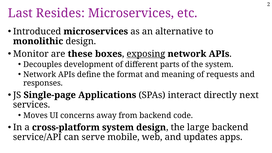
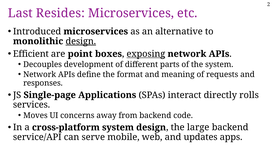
design at (81, 41) underline: none -> present
Monitor: Monitor -> Efficient
these: these -> point
next: next -> rolls
